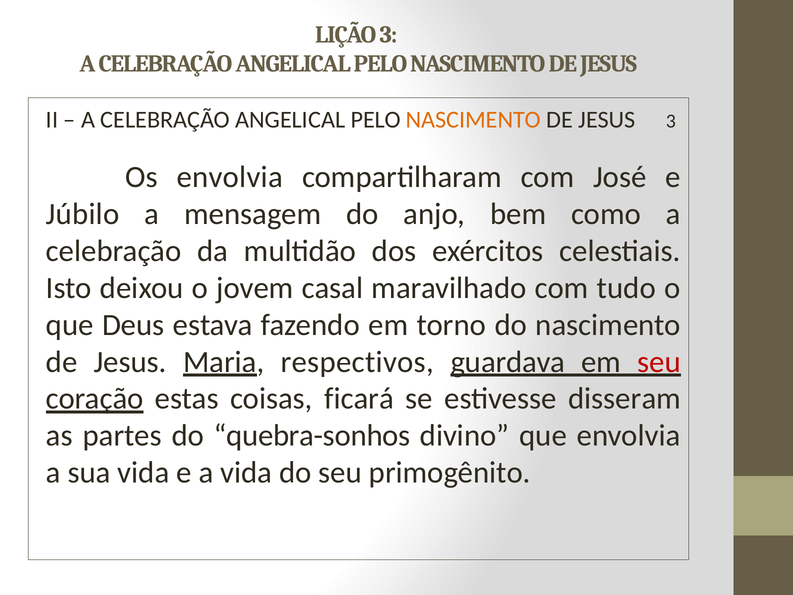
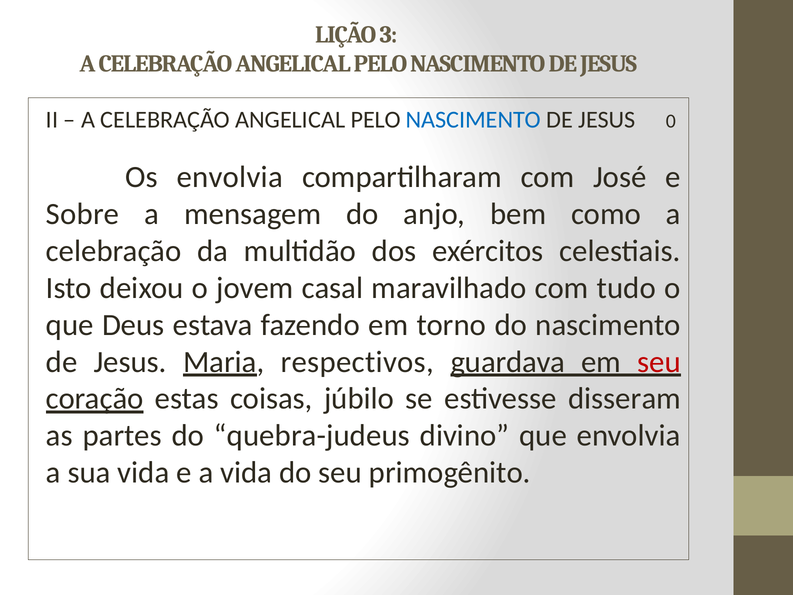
NASCIMENTO at (473, 120) colour: orange -> blue
JESUS 3: 3 -> 0
Júbilo: Júbilo -> Sobre
ficará: ficará -> júbilo
quebra-sonhos: quebra-sonhos -> quebra-judeus
